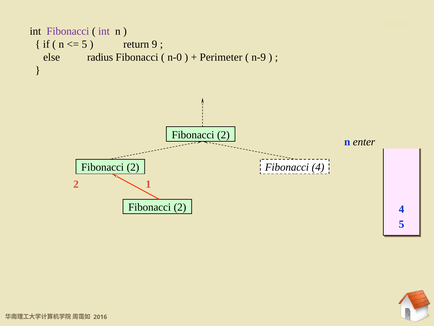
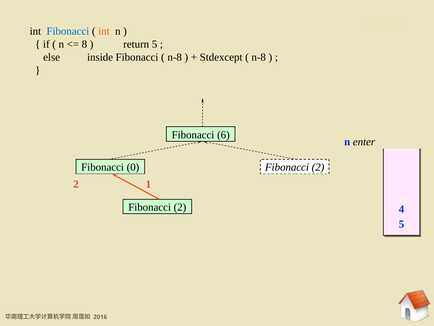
Fibonacci at (68, 31) colour: purple -> blue
int at (104, 31) colour: purple -> orange
5 at (84, 44): 5 -> 8
return 9: 9 -> 5
radius: radius -> inside
n-0 at (175, 57): n-0 -> n-8
Perimeter: Perimeter -> Stdexcept
n-9 at (259, 57): n-9 -> n-8
2 at (223, 135): 2 -> 6
2 at (133, 167): 2 -> 0
4 at (318, 167): 4 -> 2
